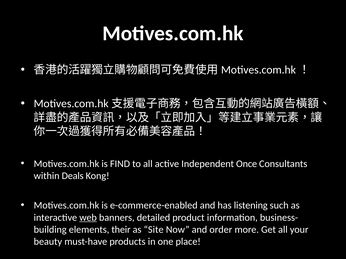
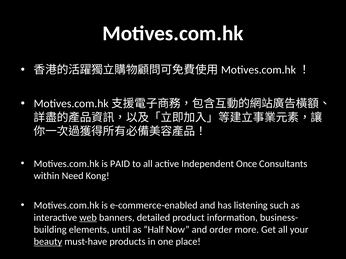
FIND: FIND -> PAID
Deals: Deals -> Need
their: their -> until
Site: Site -> Half
beauty underline: none -> present
